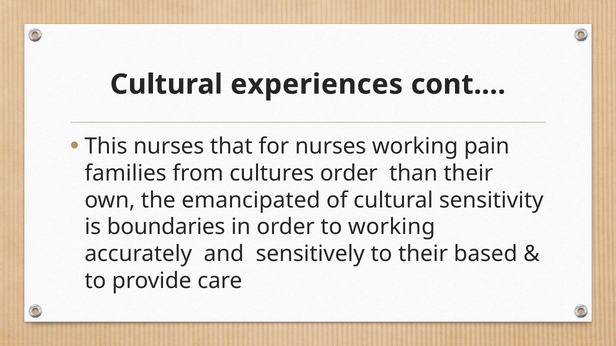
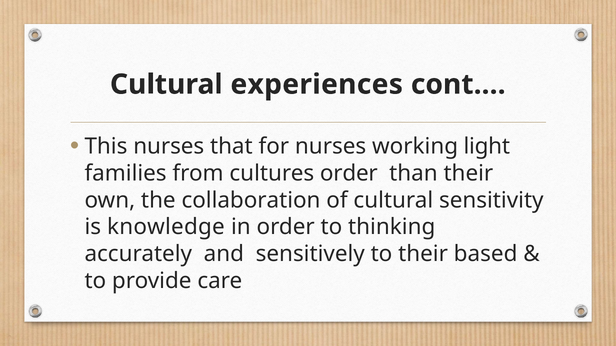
pain: pain -> light
emancipated: emancipated -> collaboration
boundaries: boundaries -> knowledge
to working: working -> thinking
